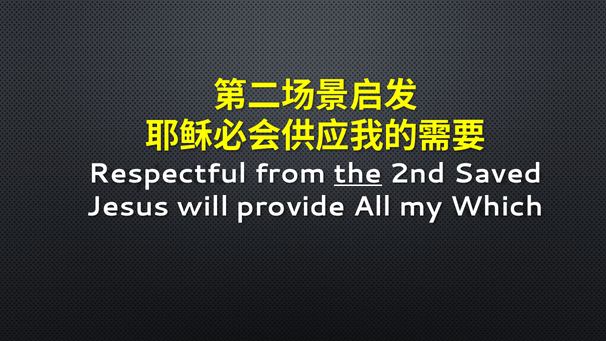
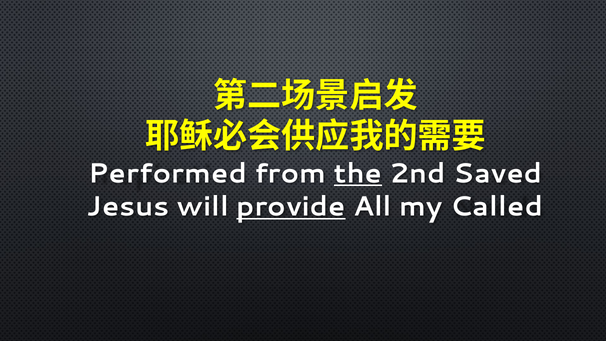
Respectful: Respectful -> Performed
provide underline: none -> present
Which: Which -> Called
